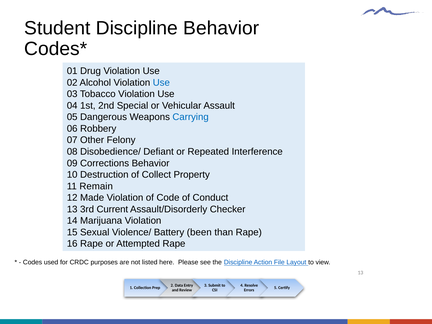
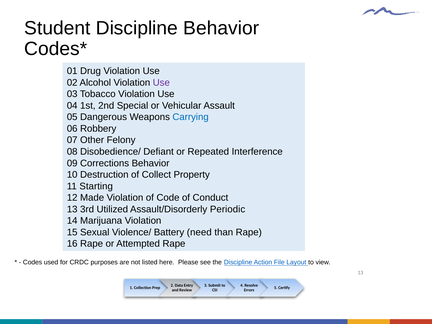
Use at (161, 83) colour: blue -> purple
Remain: Remain -> Starting
Current: Current -> Utilized
Checker: Checker -> Periodic
been: been -> need
